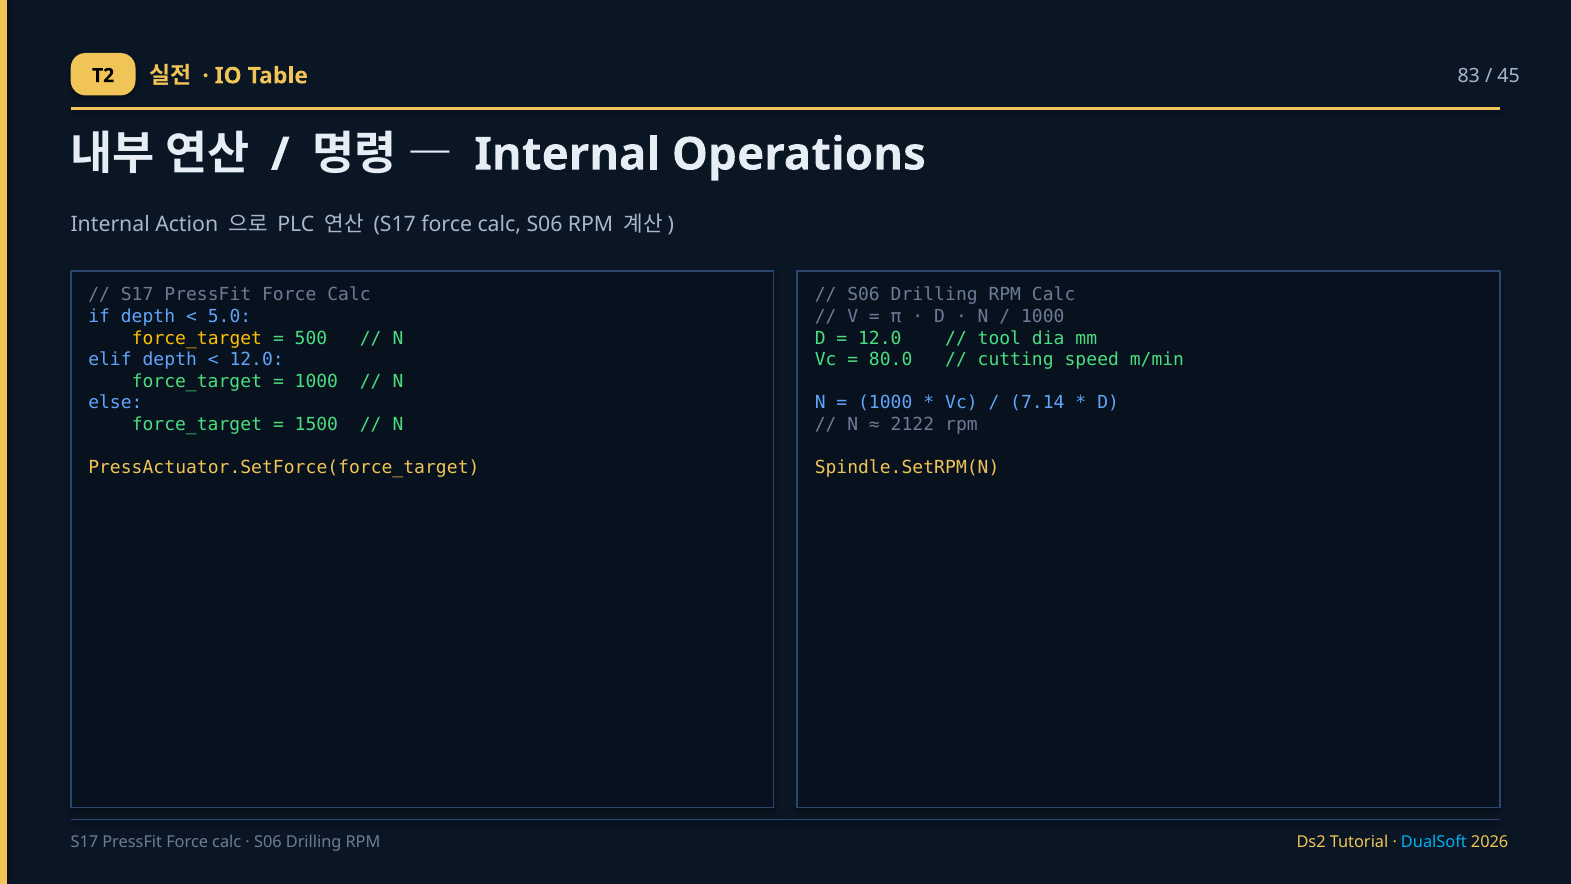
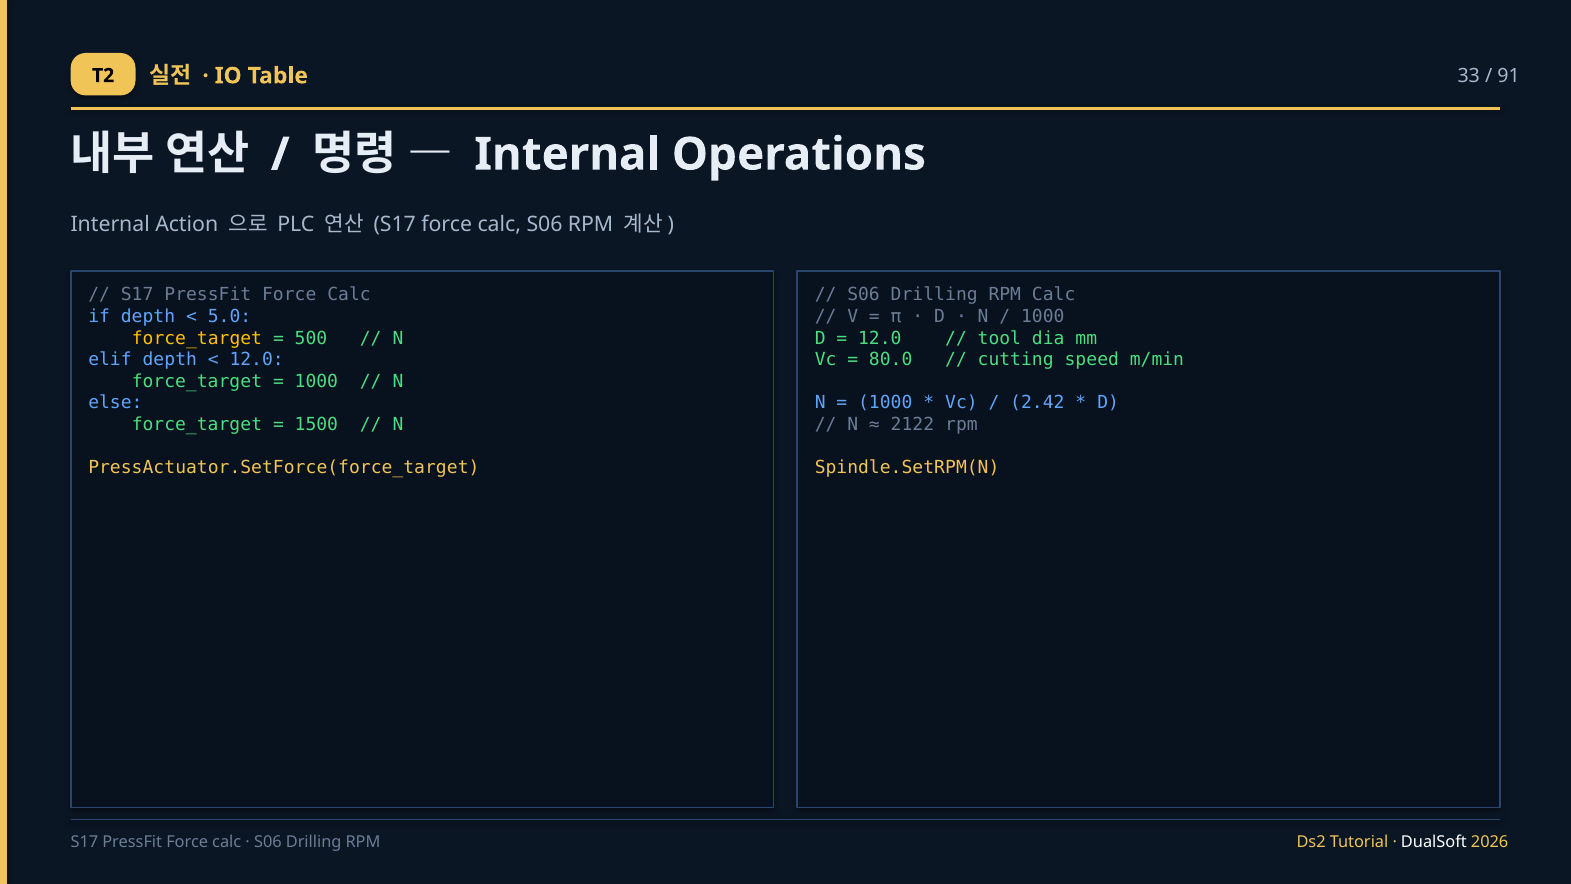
83: 83 -> 33
45: 45 -> 91
7.14: 7.14 -> 2.42
DualSoft colour: light blue -> white
